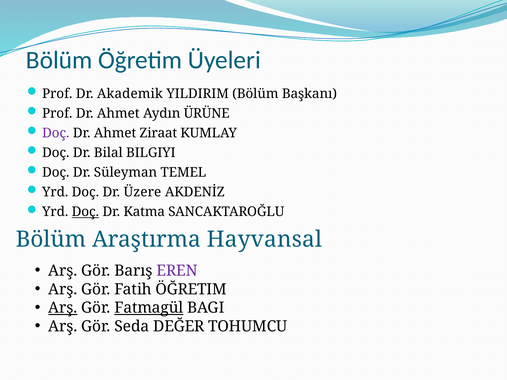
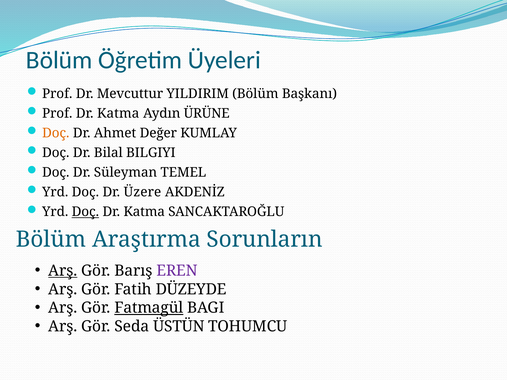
Akademik: Akademik -> Mevcuttur
Prof Dr Ahmet: Ahmet -> Katma
Doç at (56, 133) colour: purple -> orange
Ziraat: Ziraat -> Değer
Hayvansal: Hayvansal -> Sorunların
Arş at (63, 271) underline: none -> present
Fatih ÖĞRETIM: ÖĞRETIM -> DÜZEYDE
Arş at (63, 308) underline: present -> none
DEĞER: DEĞER -> ÜSTÜN
